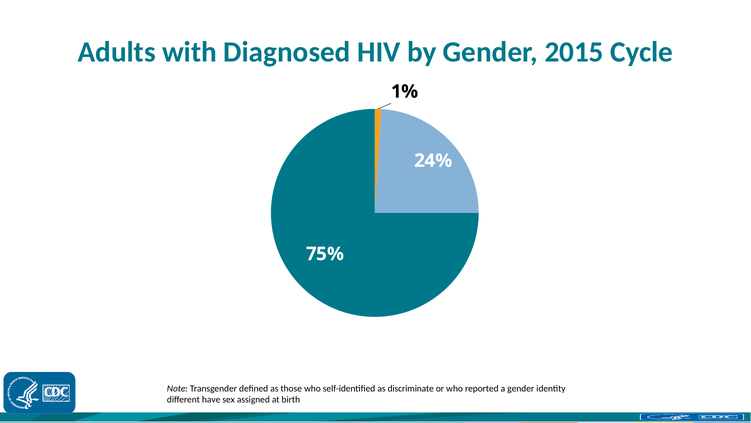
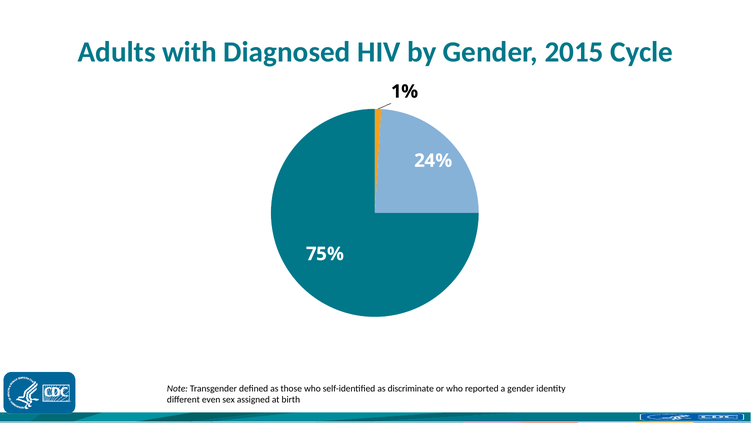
have: have -> even
